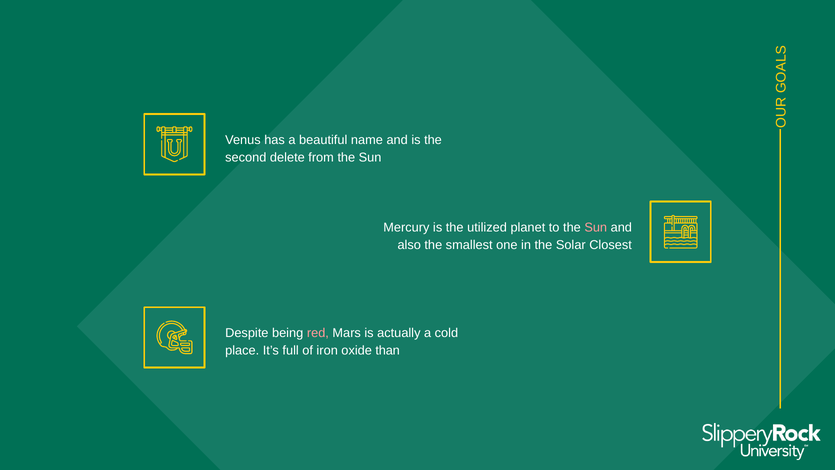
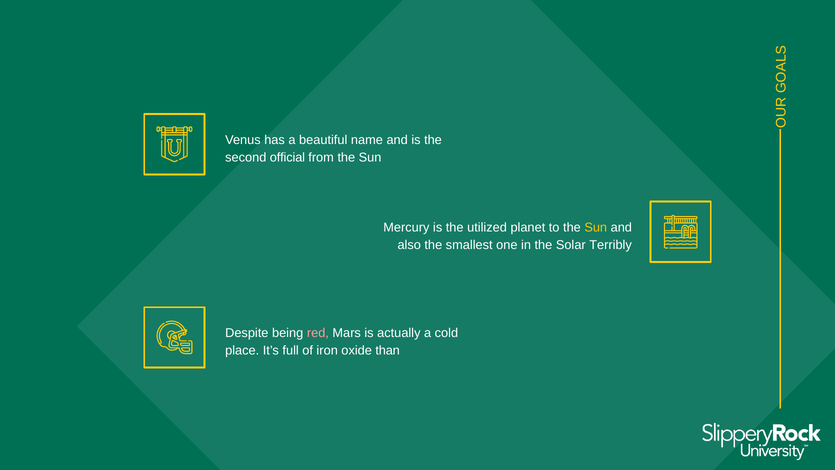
delete: delete -> official
Sun at (596, 227) colour: pink -> yellow
Closest: Closest -> Terribly
